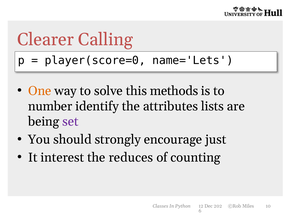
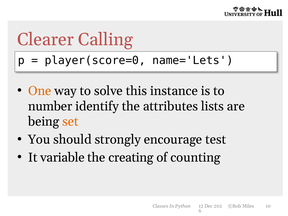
methods: methods -> instance
set colour: purple -> orange
just: just -> test
interest: interest -> variable
reduces: reduces -> creating
